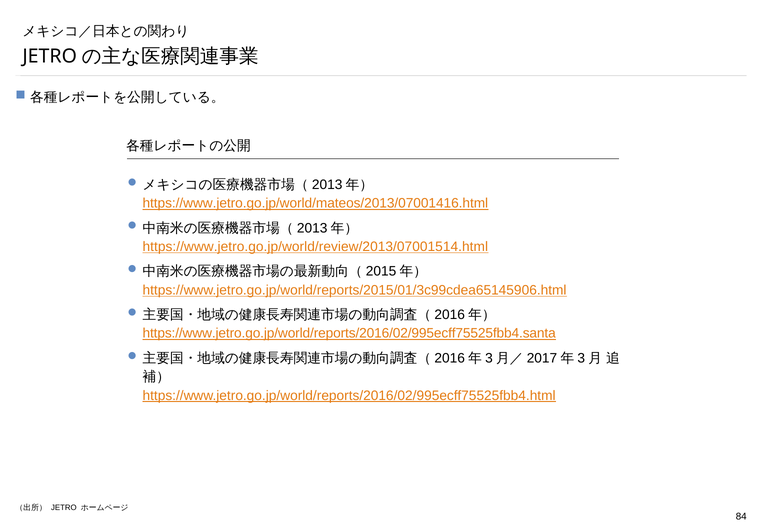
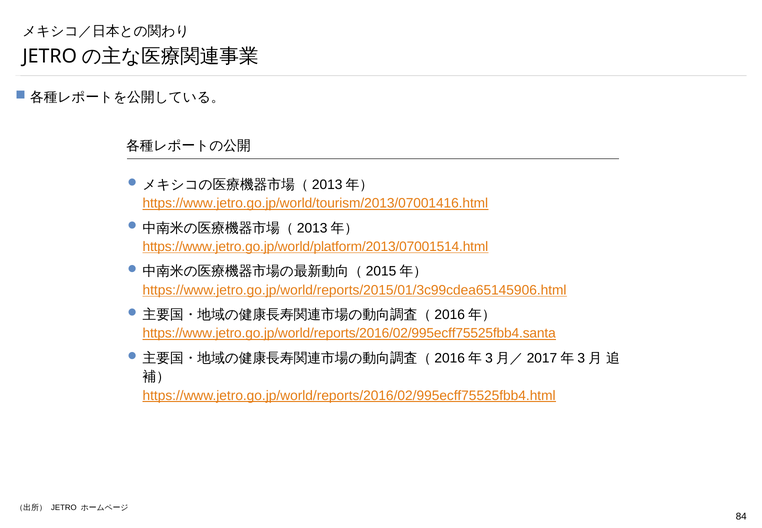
https://www.jetro.go.jp/world/mateos/2013/07001416.html: https://www.jetro.go.jp/world/mateos/2013/07001416.html -> https://www.jetro.go.jp/world/tourism/2013/07001416.html
https://www.jetro.go.jp/world/review/2013/07001514.html: https://www.jetro.go.jp/world/review/2013/07001514.html -> https://www.jetro.go.jp/world/platform/2013/07001514.html
